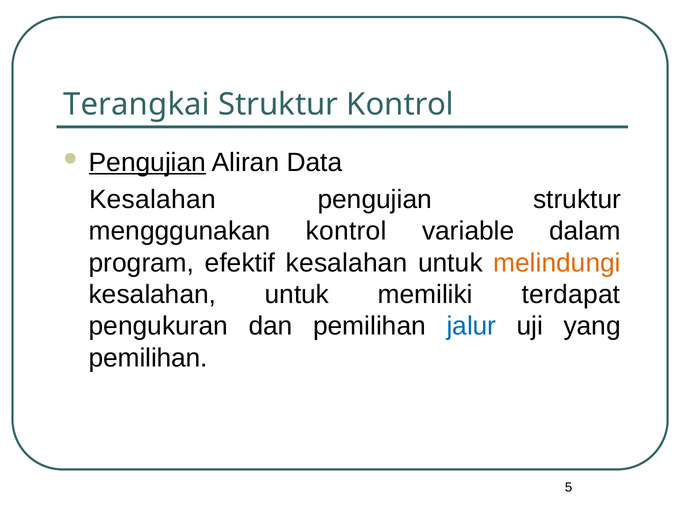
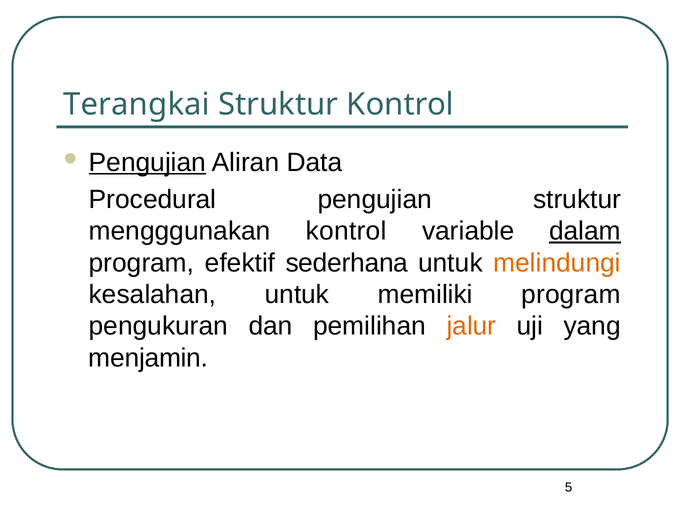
Kesalahan at (152, 200): Kesalahan -> Procedural
dalam underline: none -> present
efektif kesalahan: kesalahan -> sederhana
memiliki terdapat: terdapat -> program
jalur colour: blue -> orange
pemilihan at (148, 358): pemilihan -> menjamin
